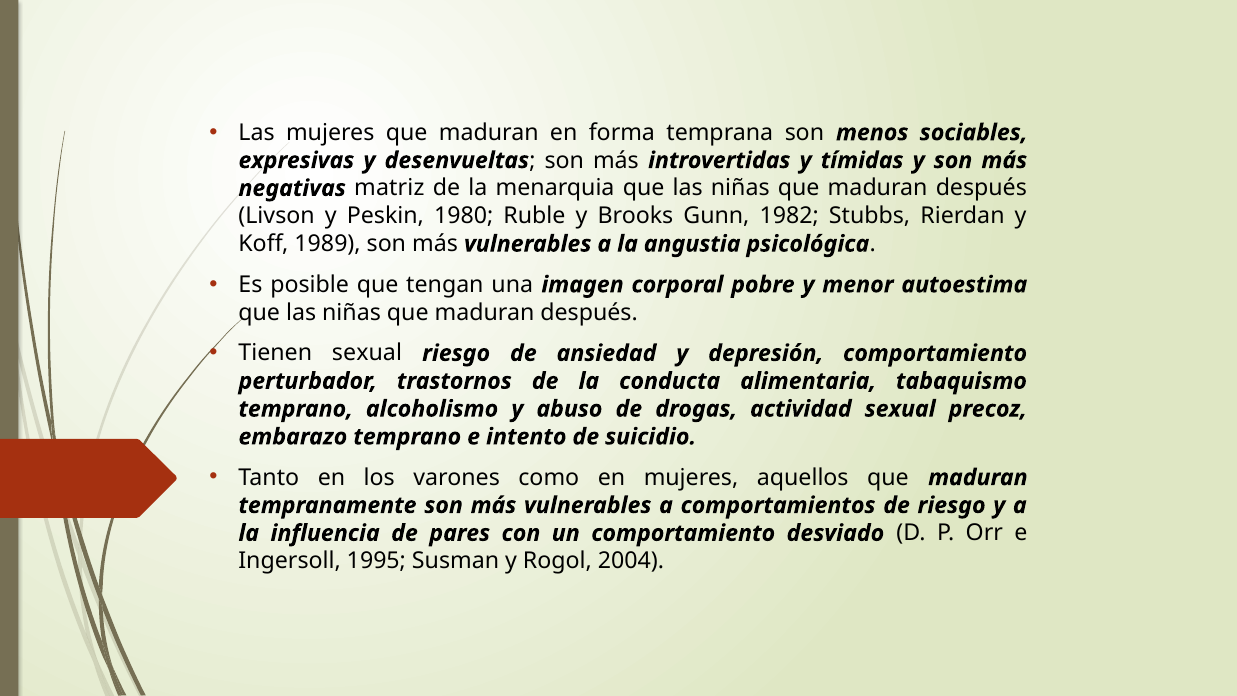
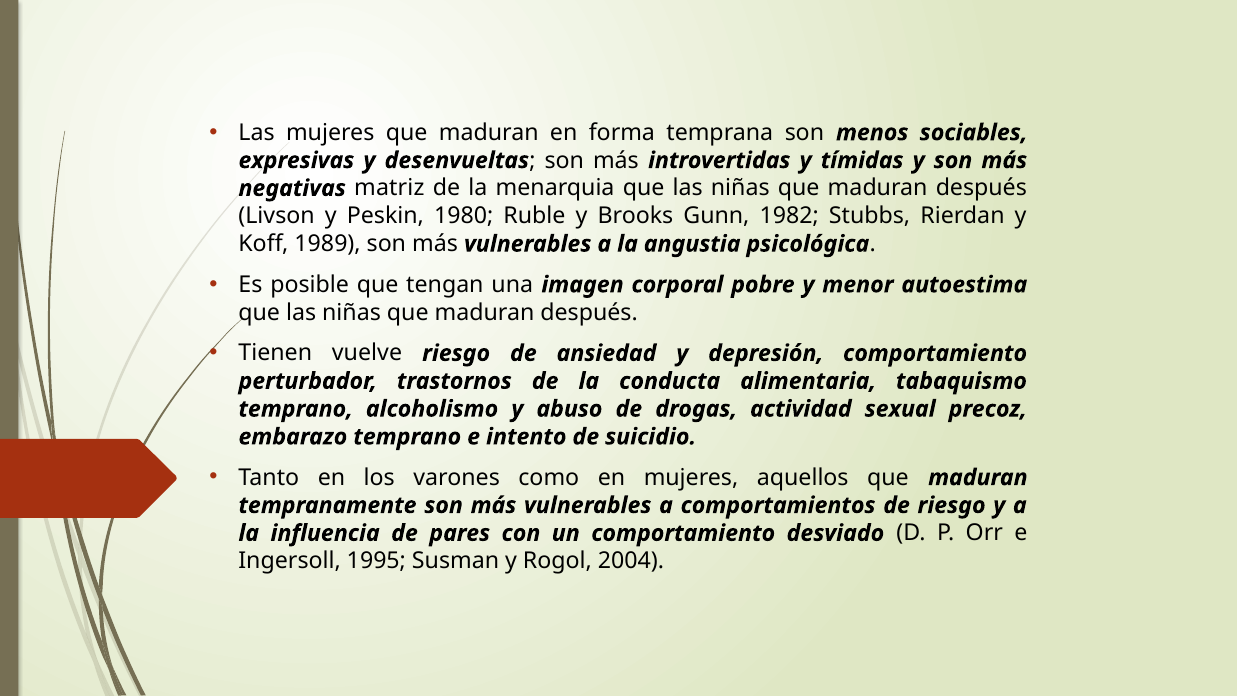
Tienen sexual: sexual -> vuelve
